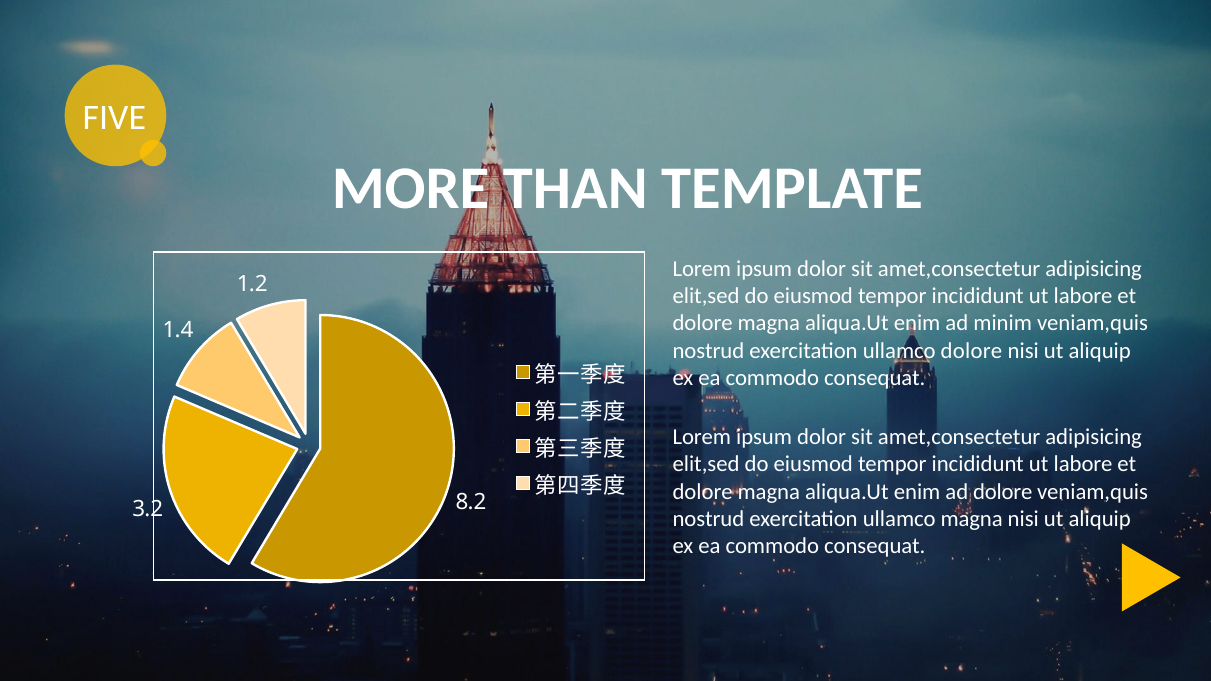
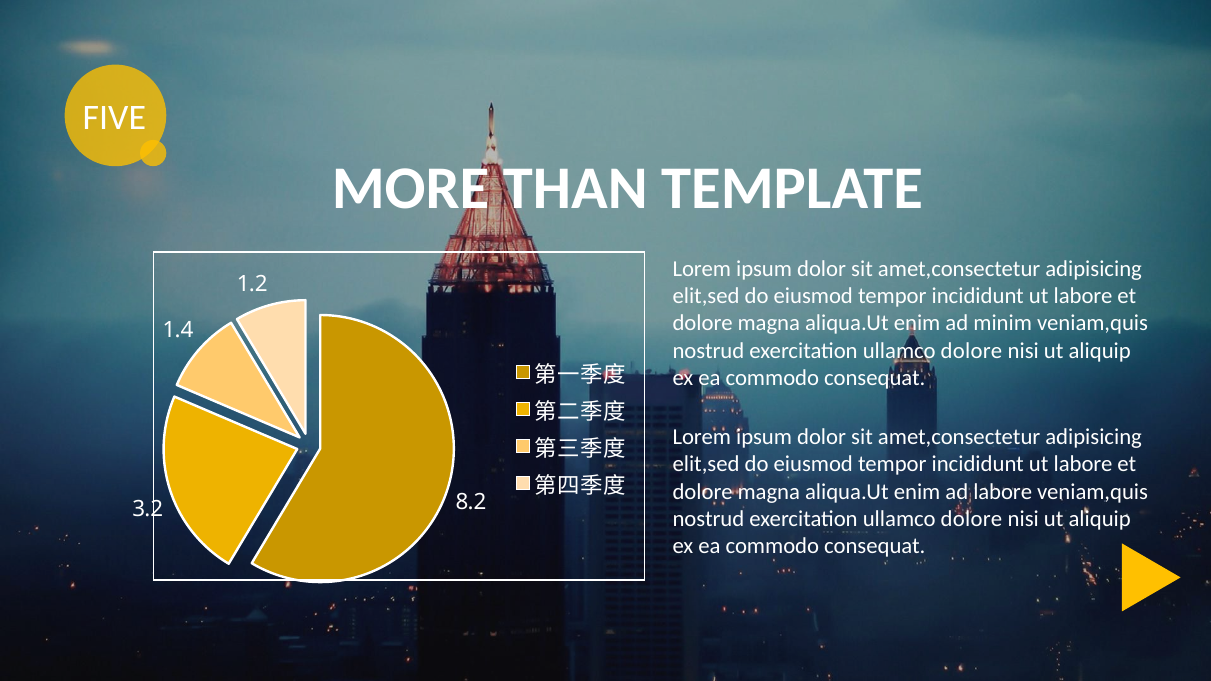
ad dolore: dolore -> labore
magna at (972, 519): magna -> dolore
